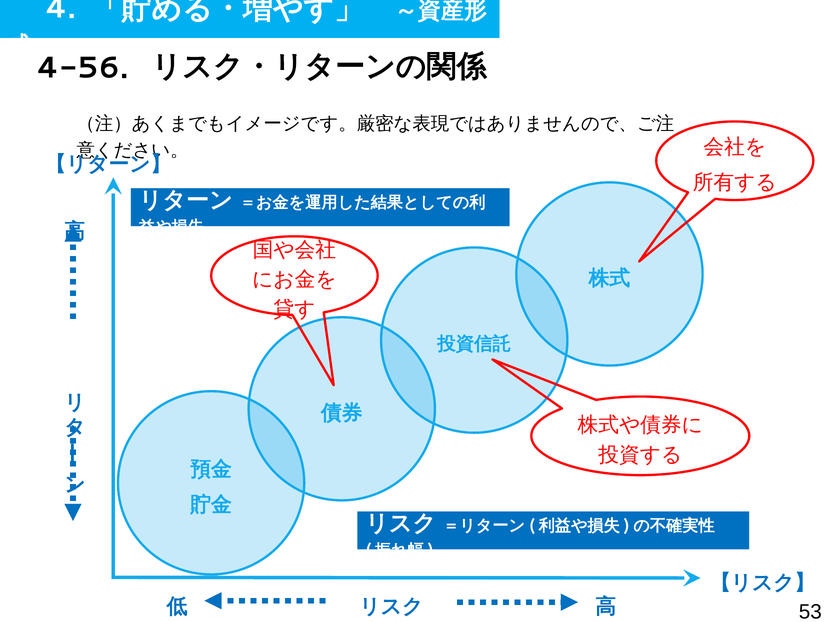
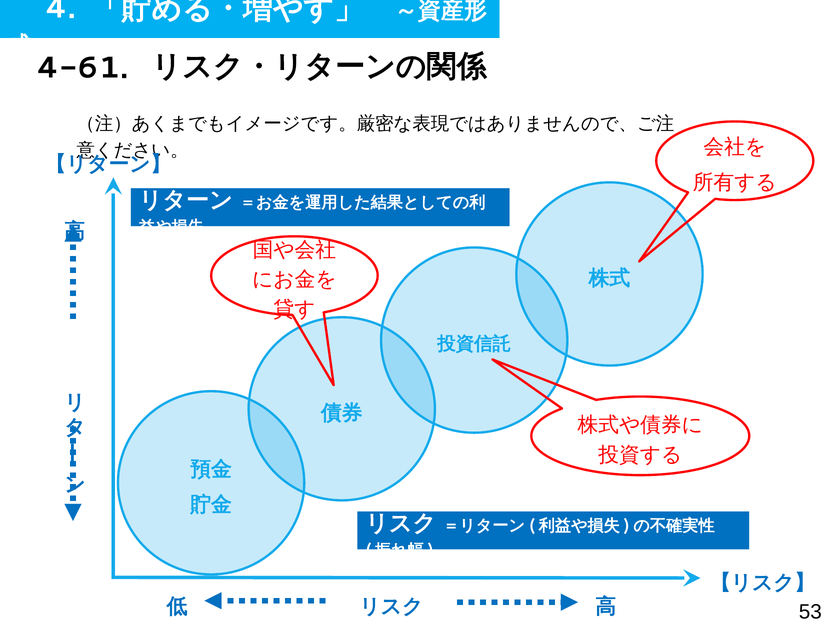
4-56: 4-56 -> 4-61
